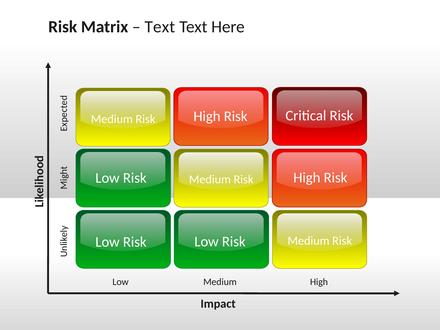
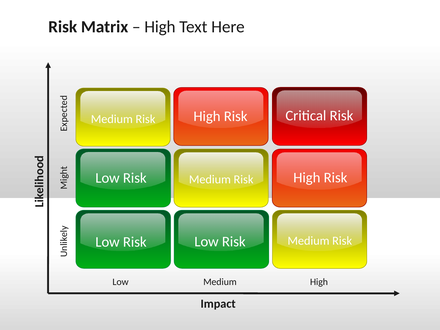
Text at (160, 27): Text -> High
